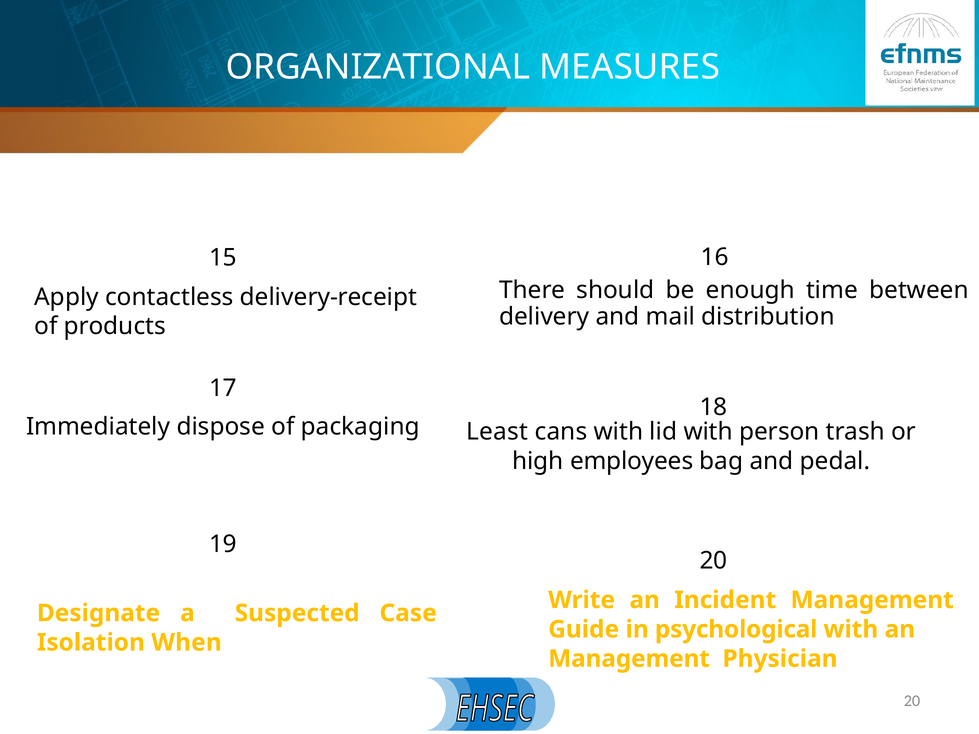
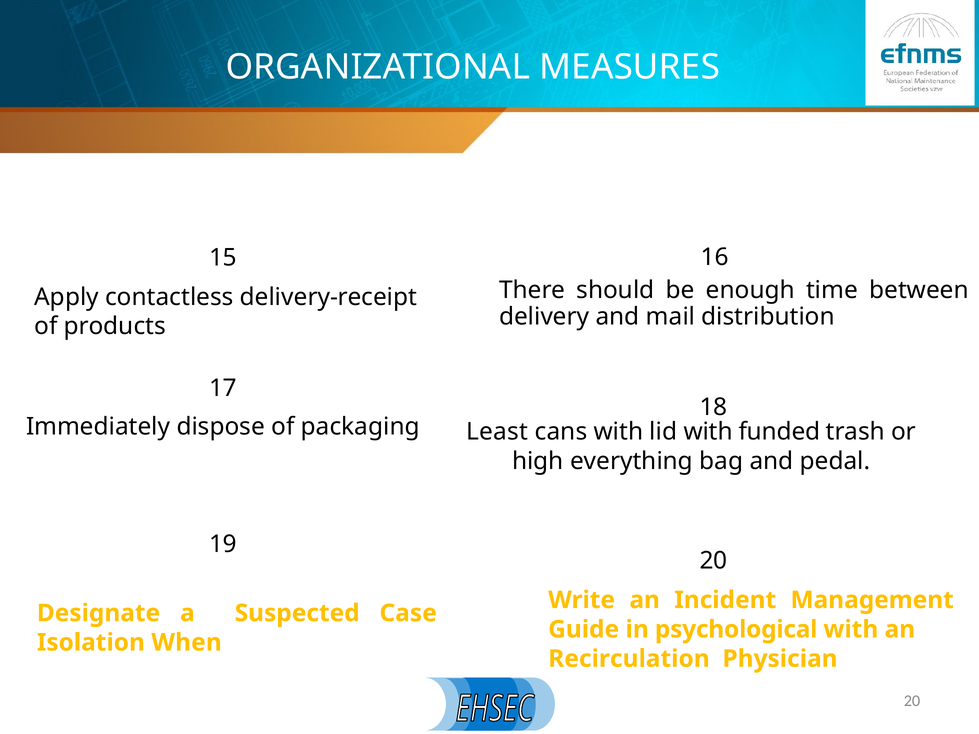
person: person -> funded
employees: employees -> everything
Management at (629, 659): Management -> Recirculation
